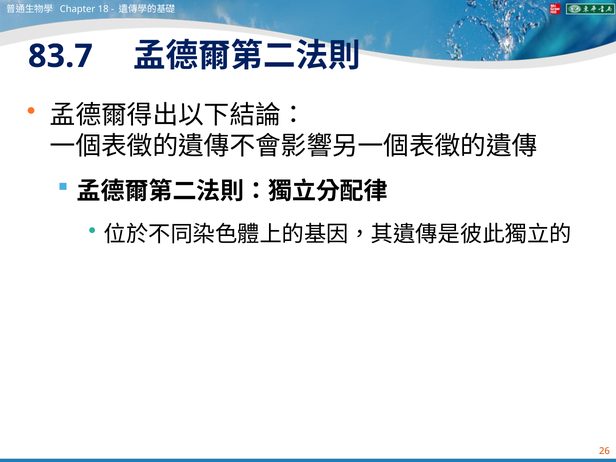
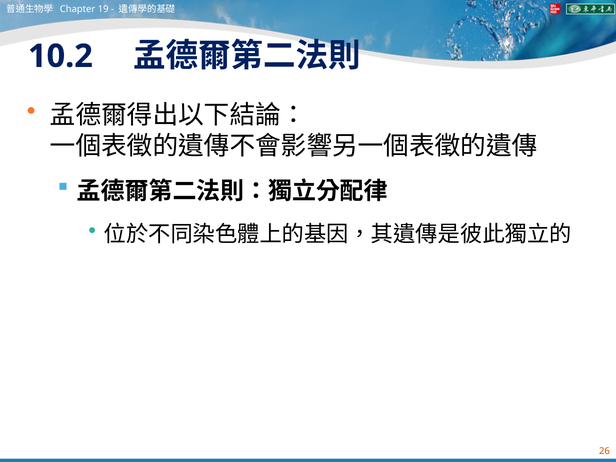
18: 18 -> 19
83.7: 83.7 -> 10.2
